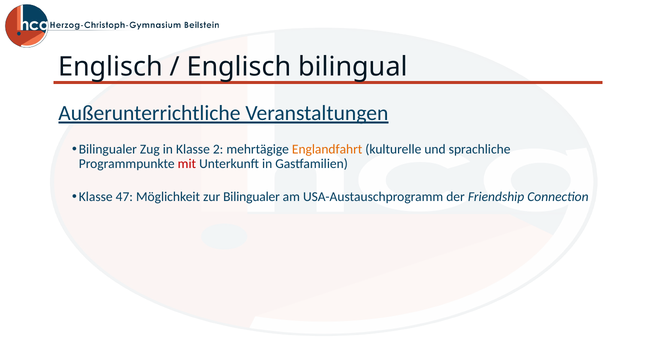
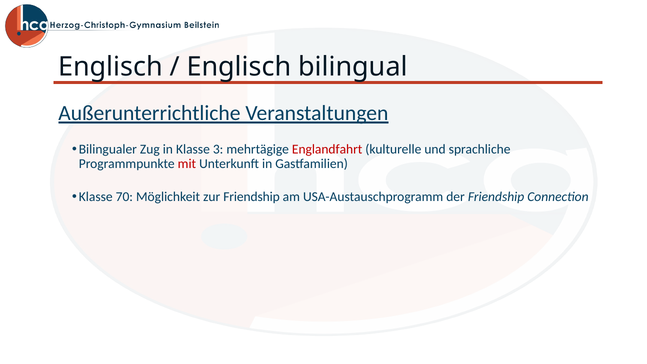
2: 2 -> 3
Englandfahrt colour: orange -> red
47: 47 -> 70
zur Bilingualer: Bilingualer -> Friendship
